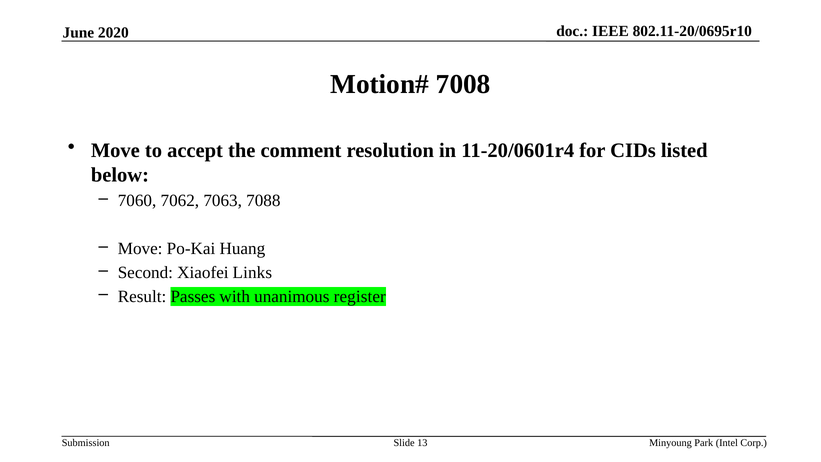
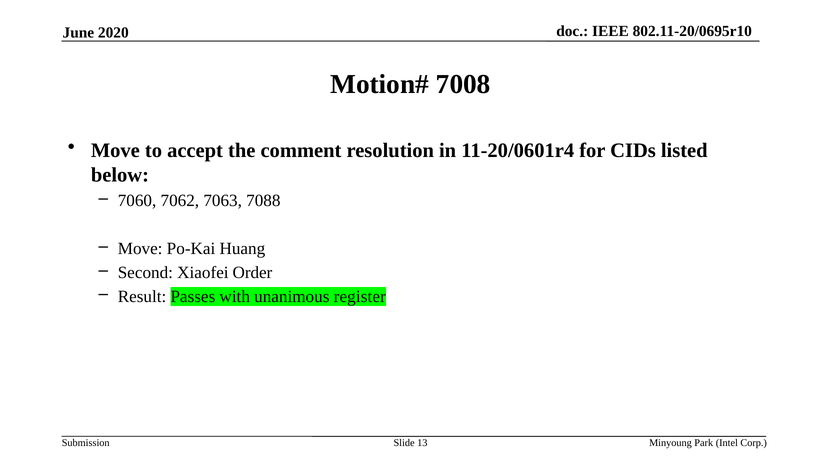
Links: Links -> Order
